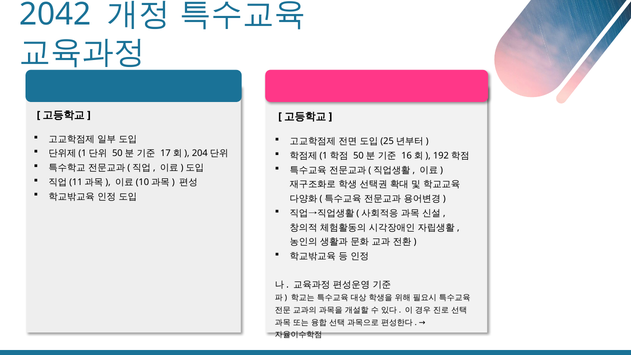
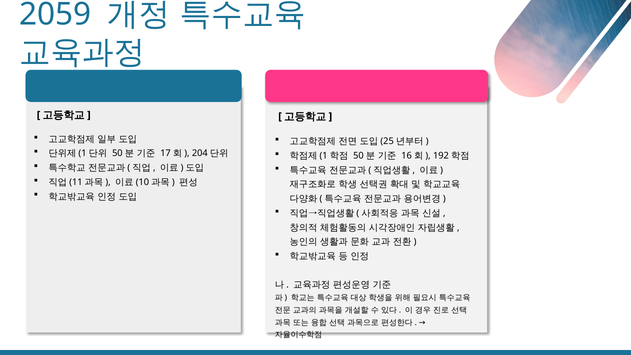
2042: 2042 -> 2059
